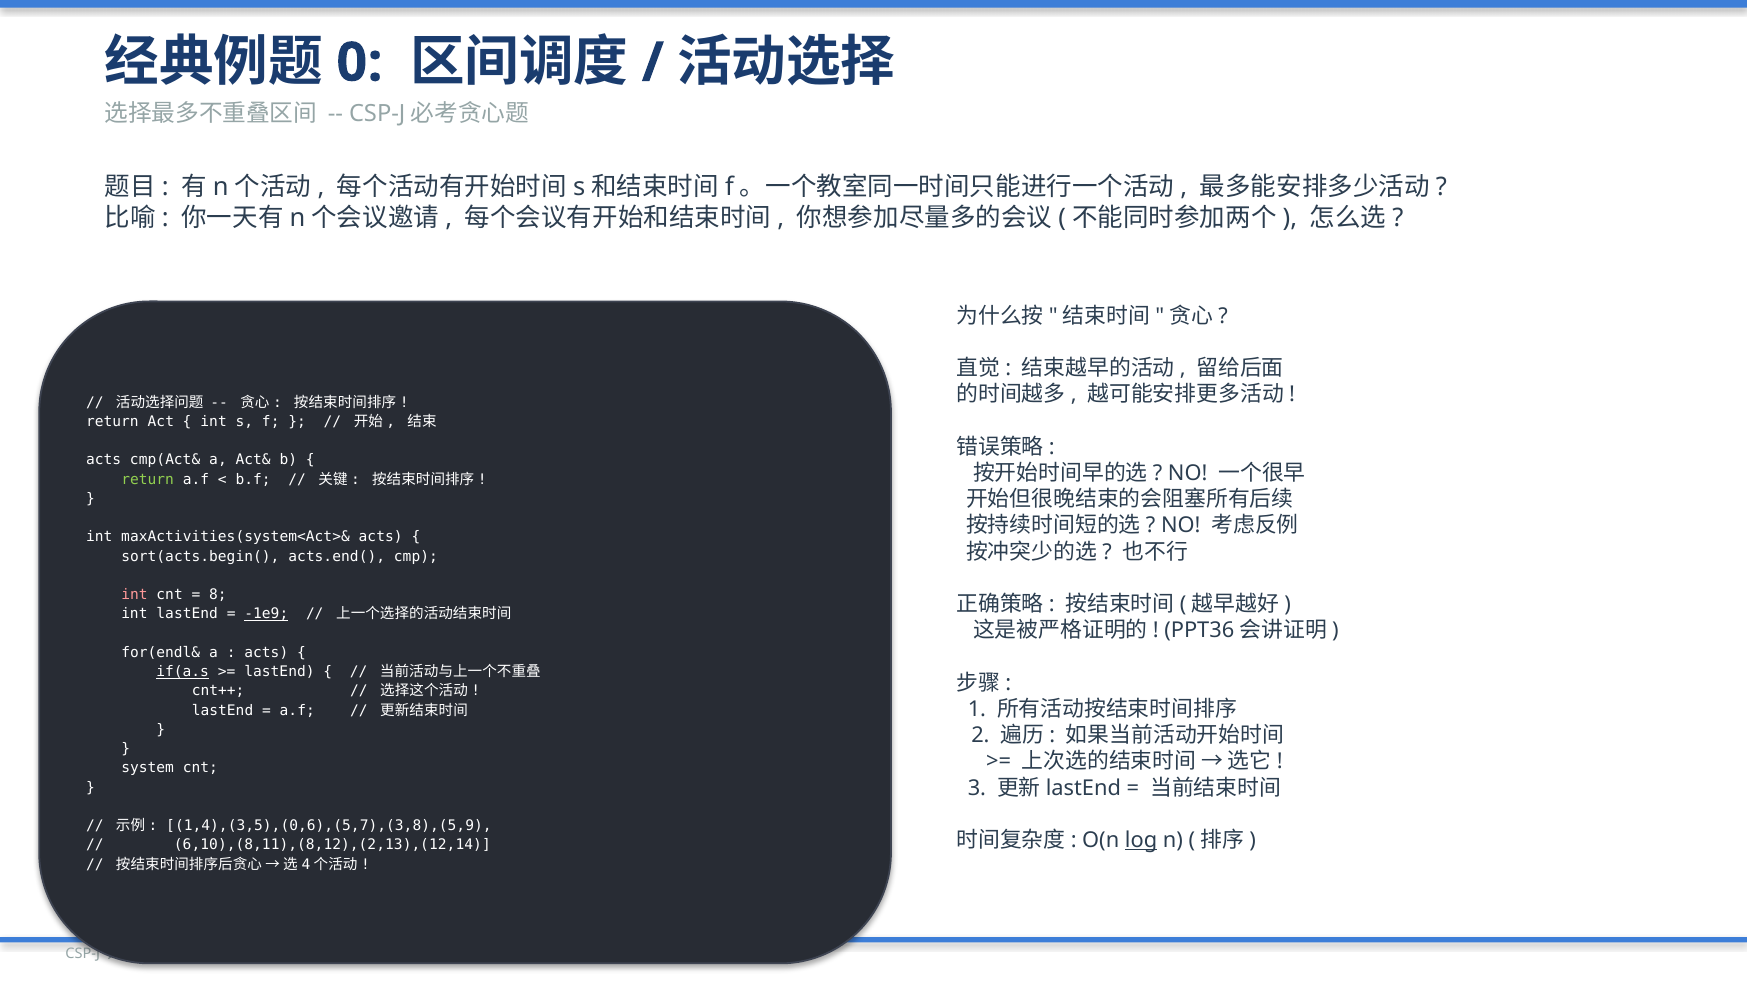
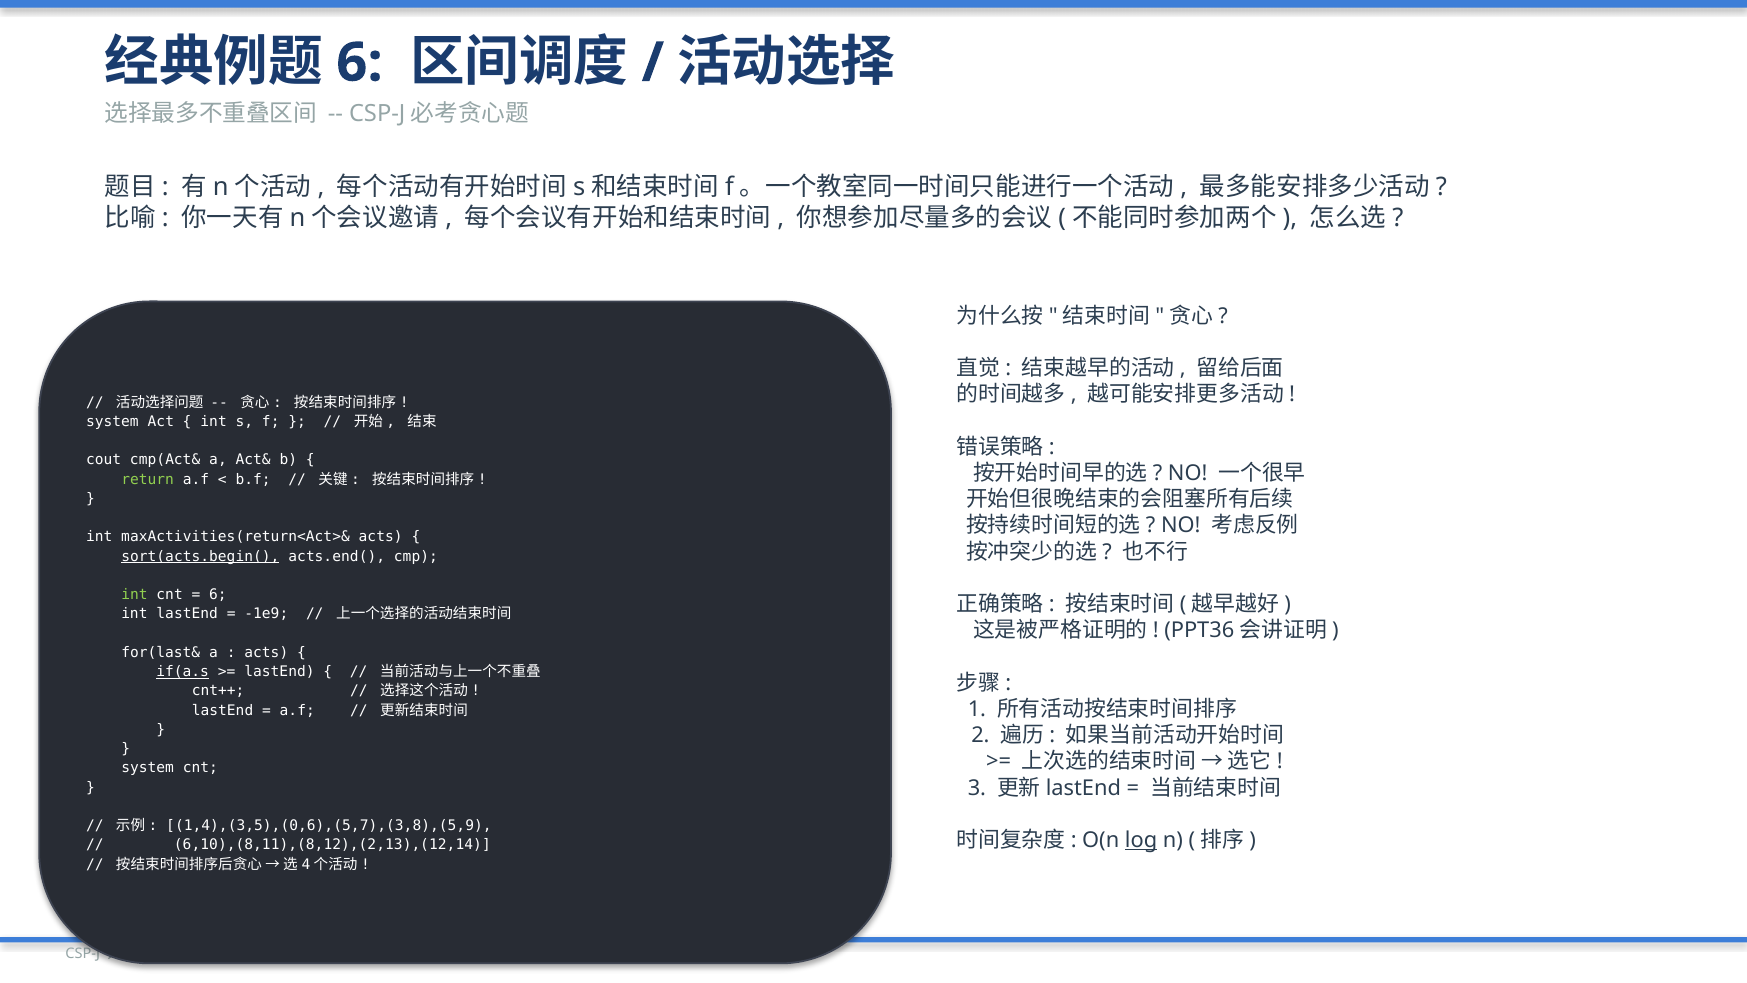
0 at (360, 63): 0 -> 6
return at (112, 422): return -> system
acts at (104, 460): acts -> cout
maxActivities(system<Act>&: maxActivities(system<Act>& -> maxActivities(return<Act>&
sort(acts.begin( underline: none -> present
int at (134, 595) colour: pink -> light green
8 at (218, 595): 8 -> 6
-1e9 underline: present -> none
for(endl&: for(endl& -> for(last&
